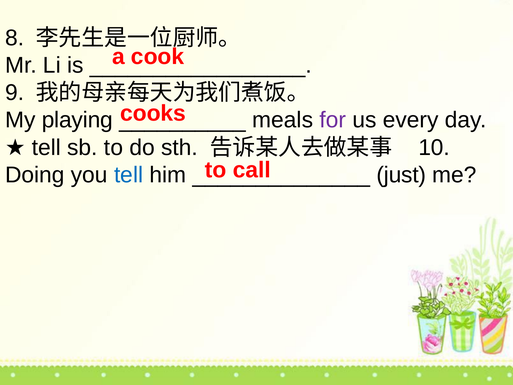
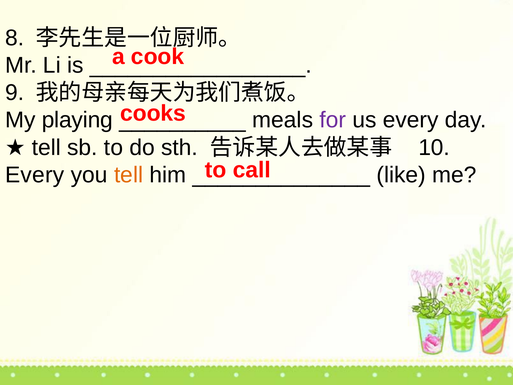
Doing at (35, 175): Doing -> Every
tell at (129, 175) colour: blue -> orange
just: just -> like
